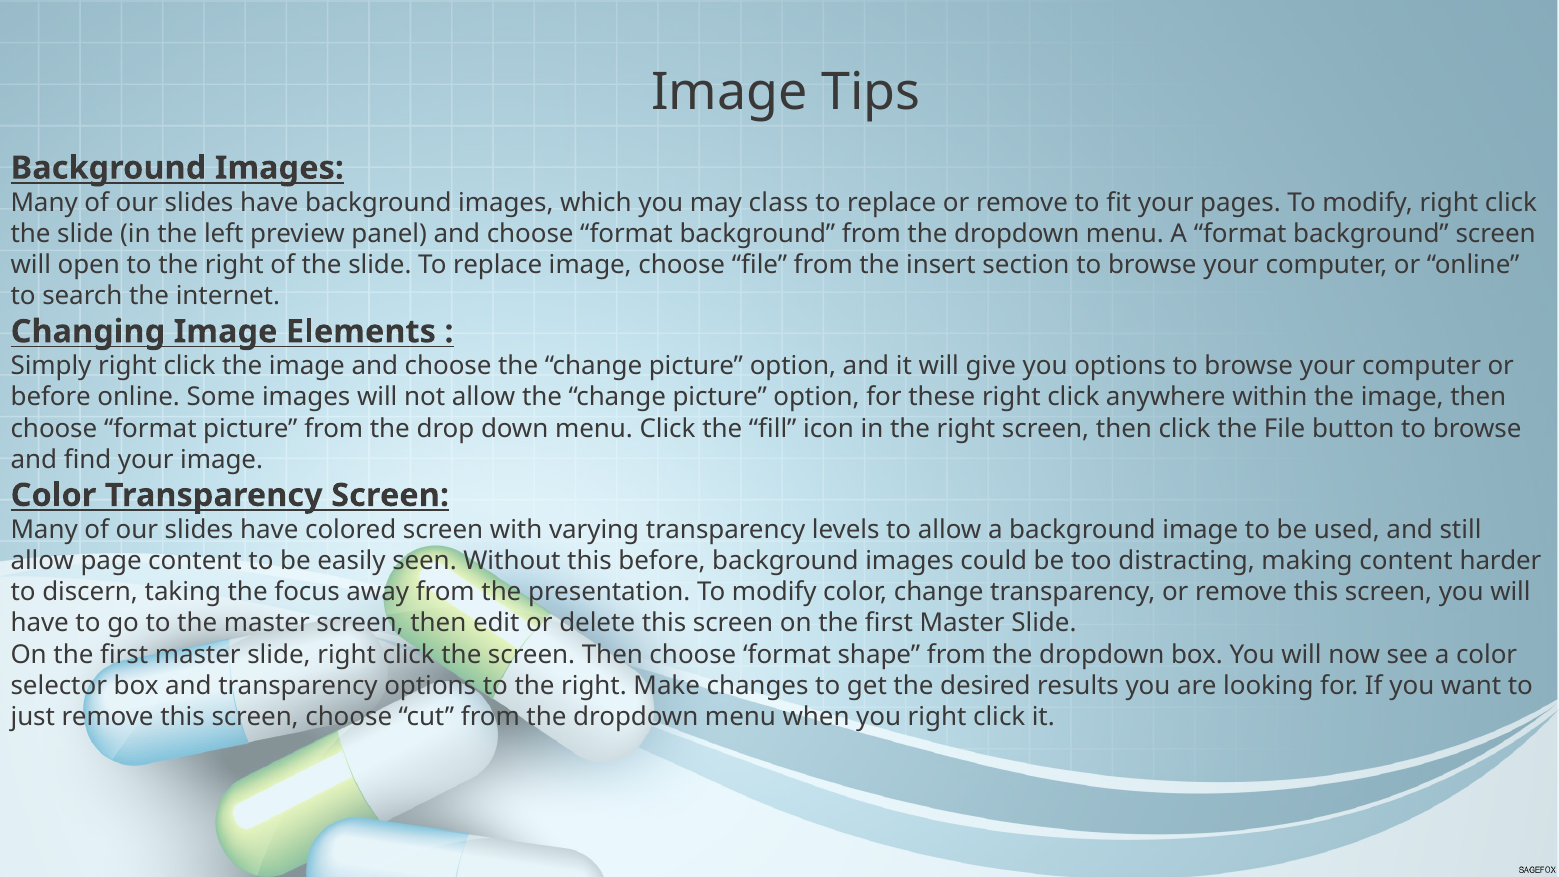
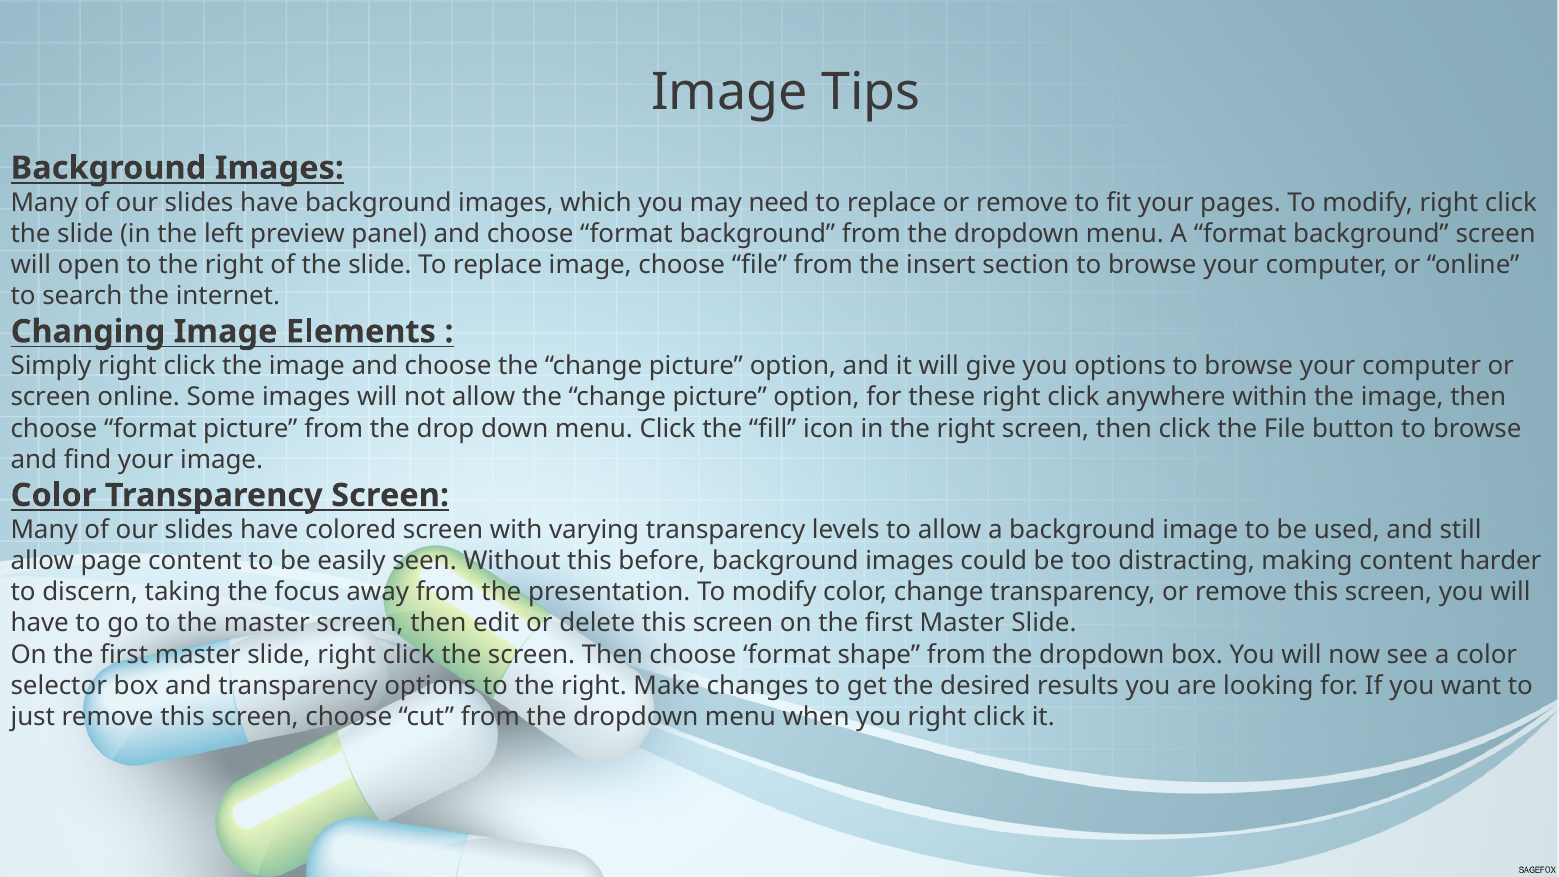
class: class -> need
before at (51, 397): before -> screen
